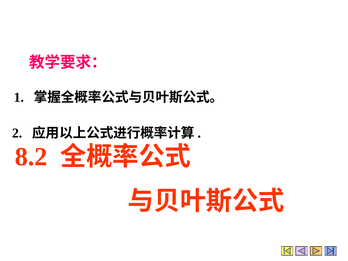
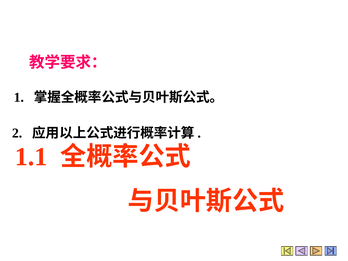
8.2: 8.2 -> 1.1
